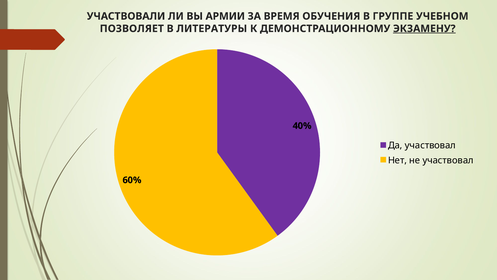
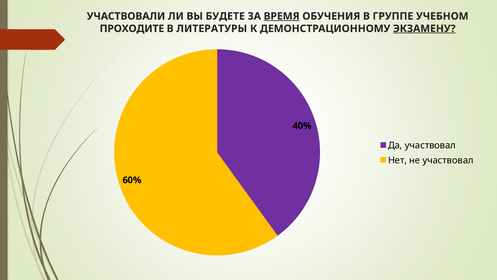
АРМИИ: АРМИИ -> БУДЕТЕ
ВРЕМЯ underline: none -> present
ПОЗВОЛЯЕТ: ПОЗВОЛЯЕТ -> ПРОХОДИТЕ
